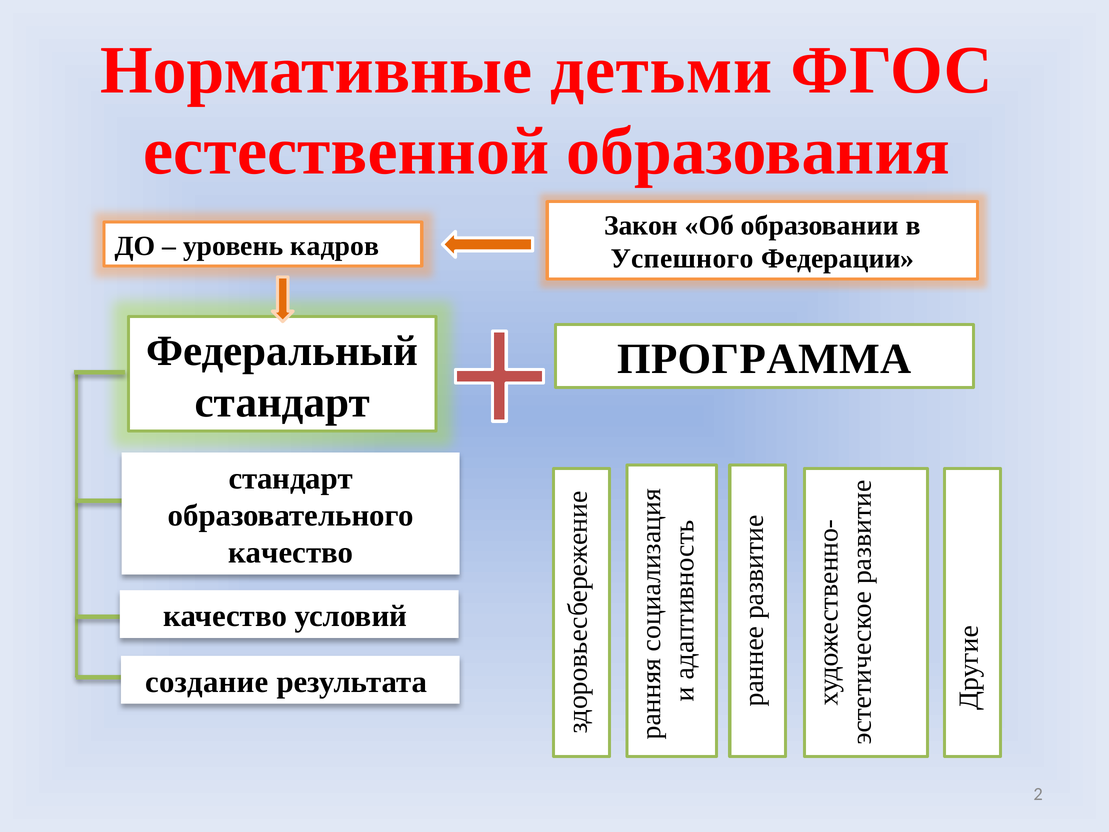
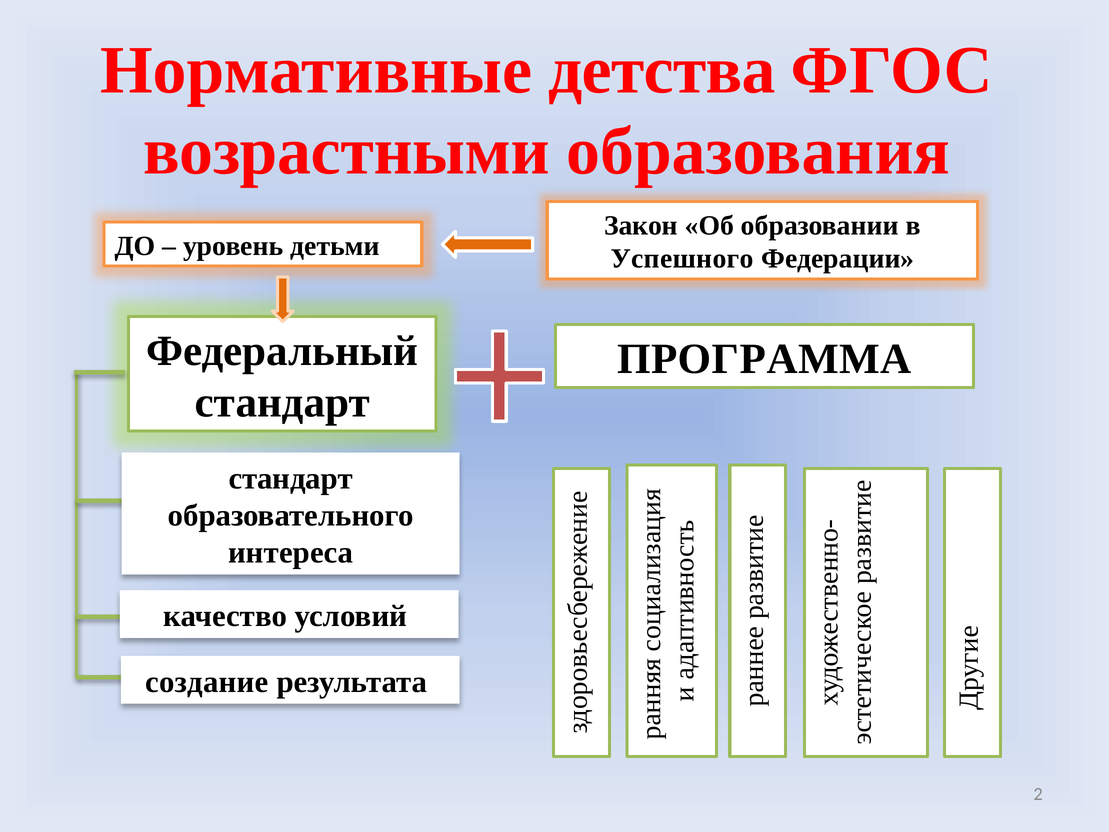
детьми: детьми -> детства
естественной: естественной -> возрастными
кадров: кадров -> детьми
качество at (291, 552): качество -> интереса
